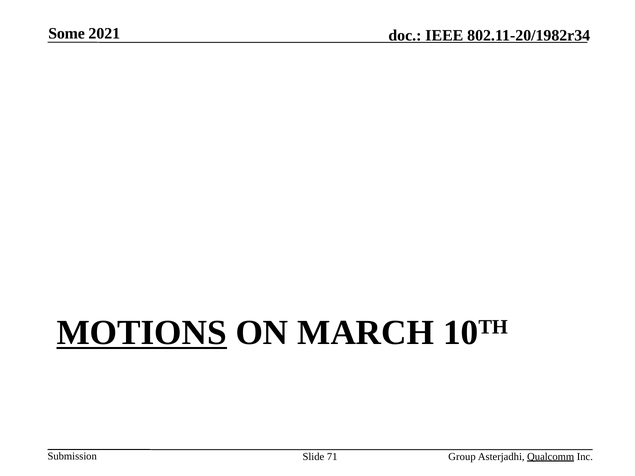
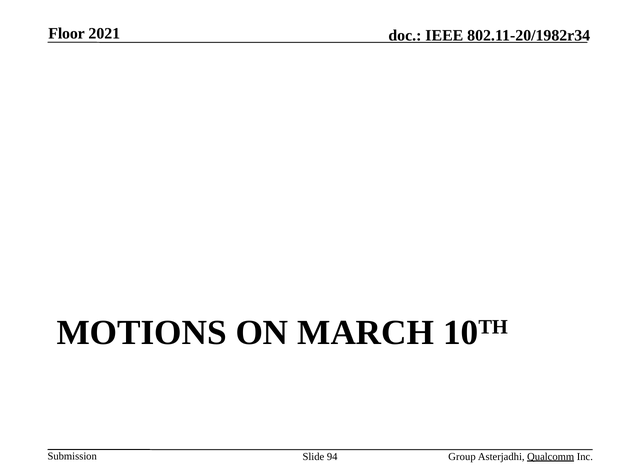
Some: Some -> Floor
MOTIONS underline: present -> none
71: 71 -> 94
